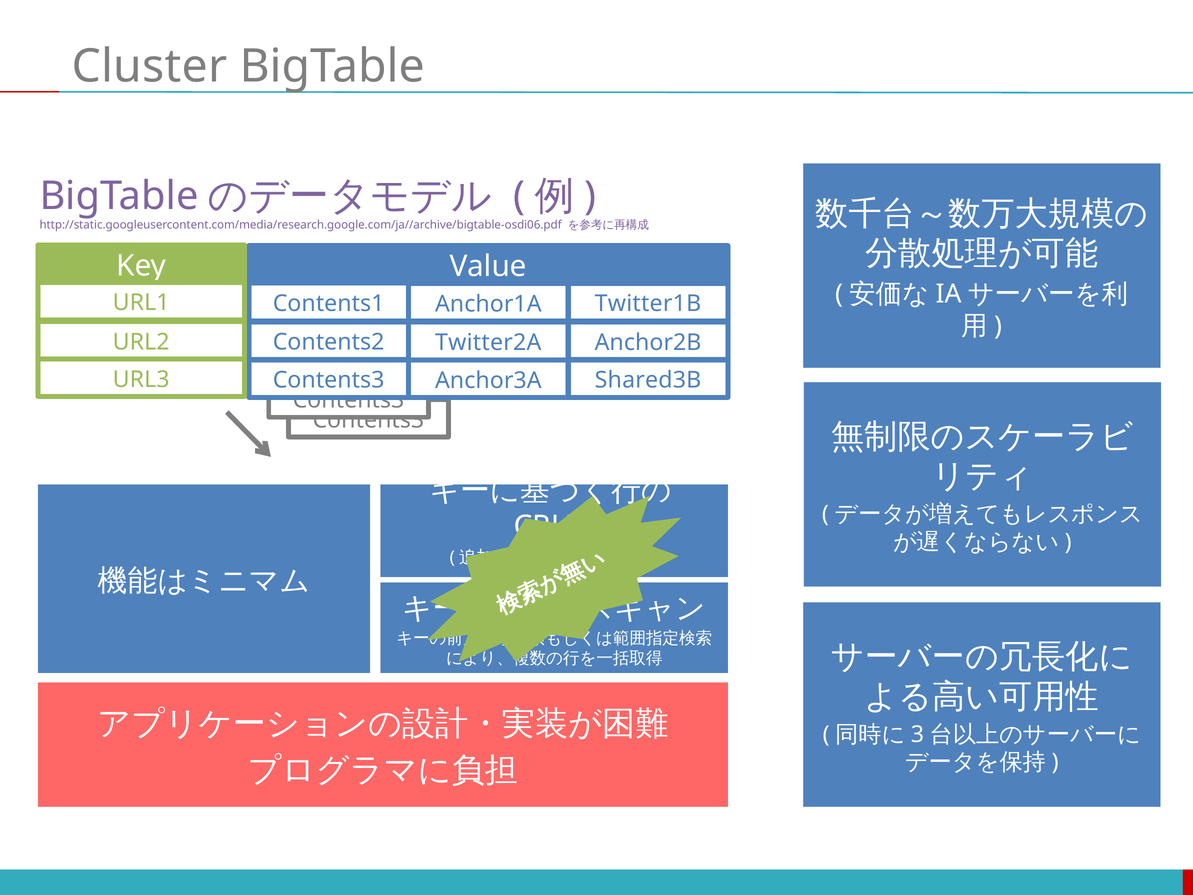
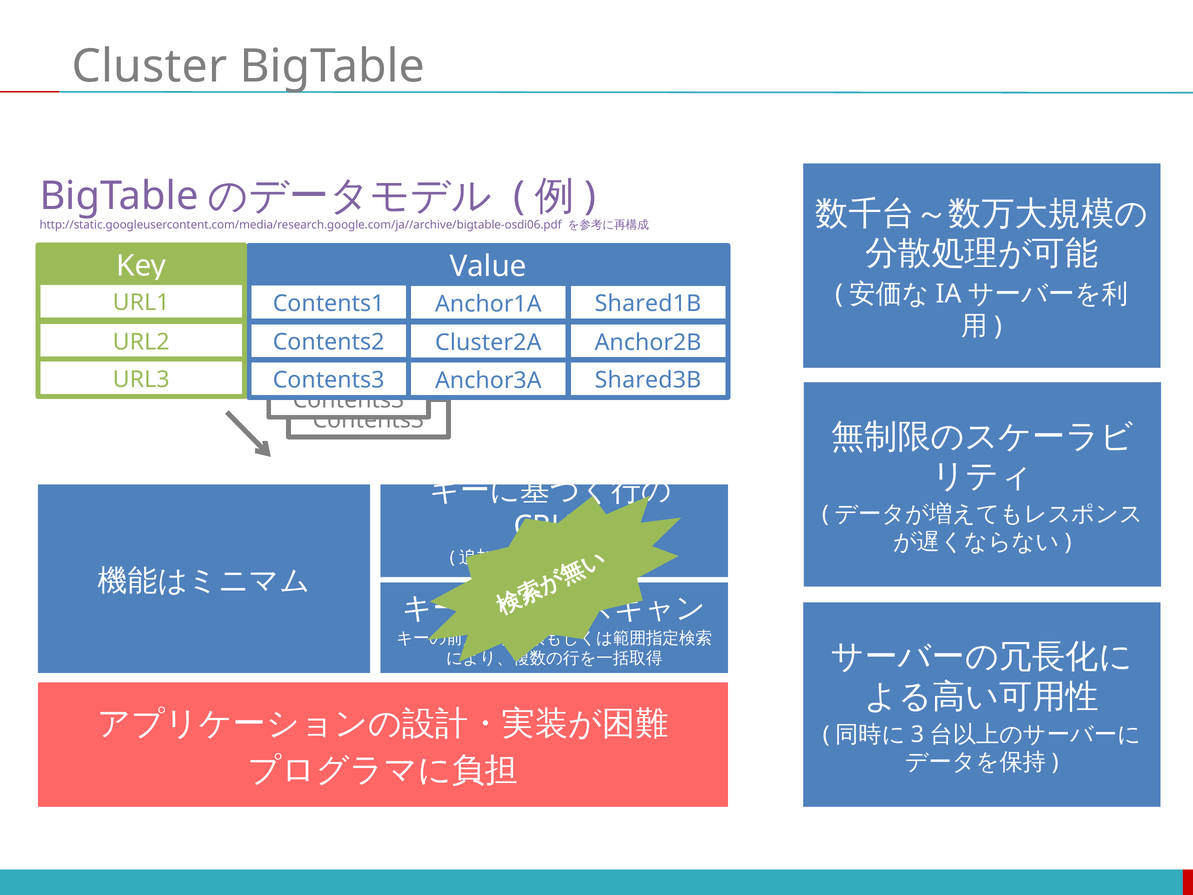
Twitter1B: Twitter1B -> Shared1B
Twitter2A: Twitter2A -> Cluster2A
